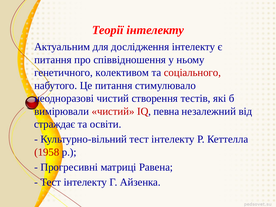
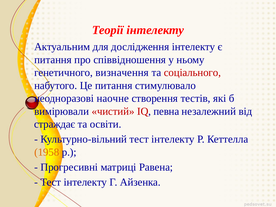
колективом: колективом -> визначення
неодноразові чистий: чистий -> наочне
1958 colour: red -> orange
